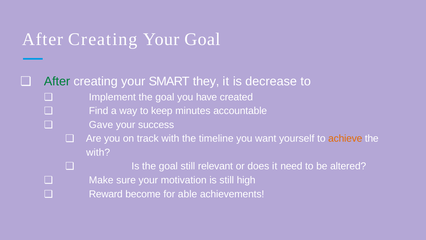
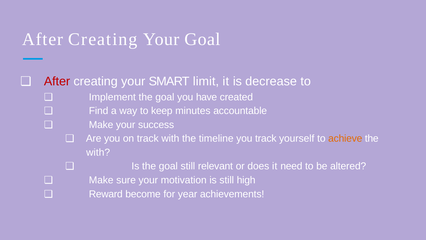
After at (57, 81) colour: green -> red
they: they -> limit
Gave at (101, 125): Gave -> Make
you want: want -> track
able: able -> year
